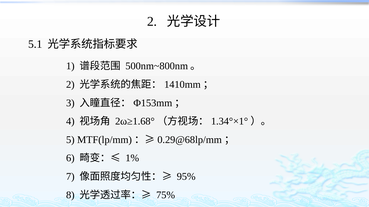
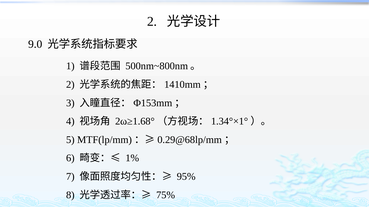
5.1: 5.1 -> 9.0
